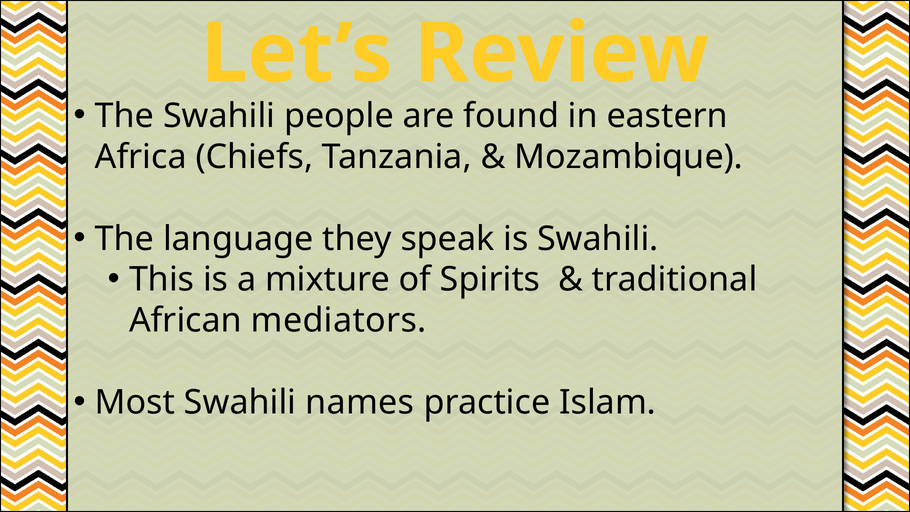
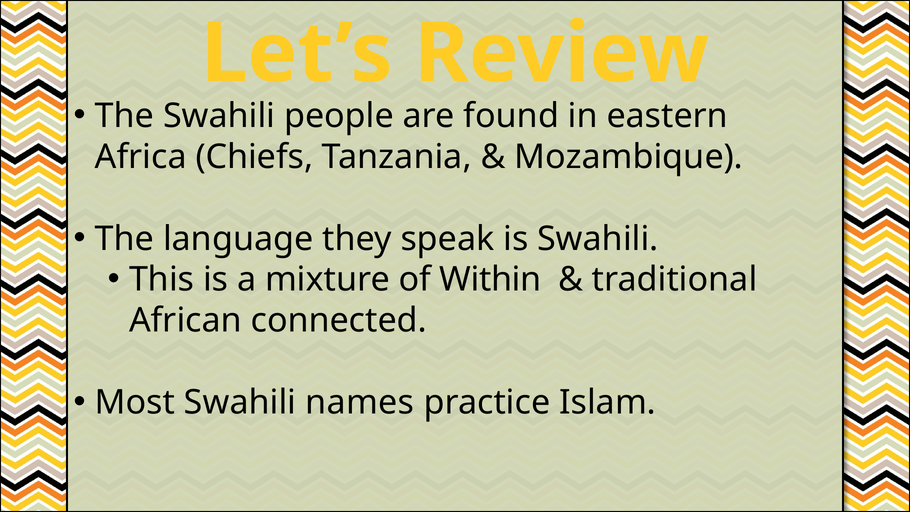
Spirits: Spirits -> Within
mediators: mediators -> connected
